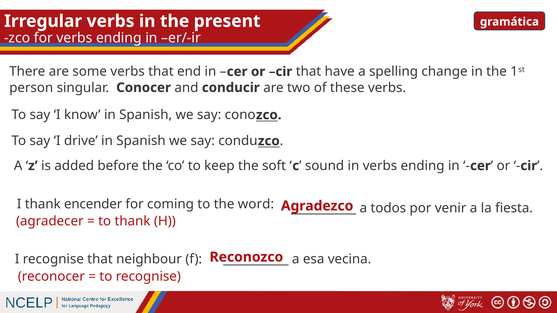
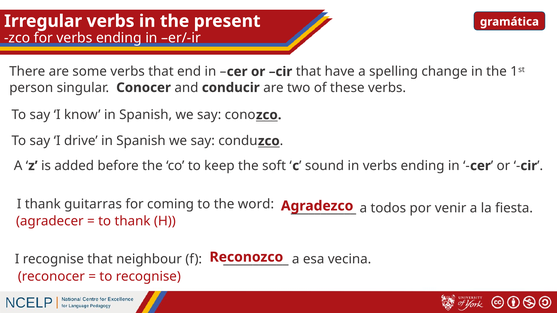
encender: encender -> guitarras
